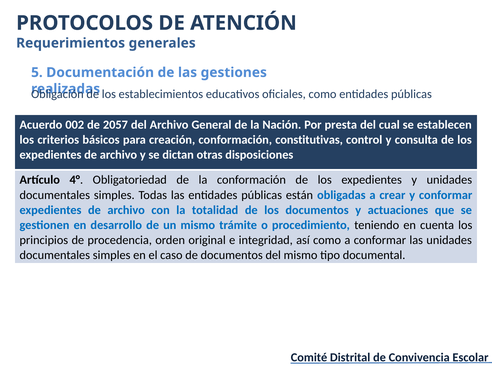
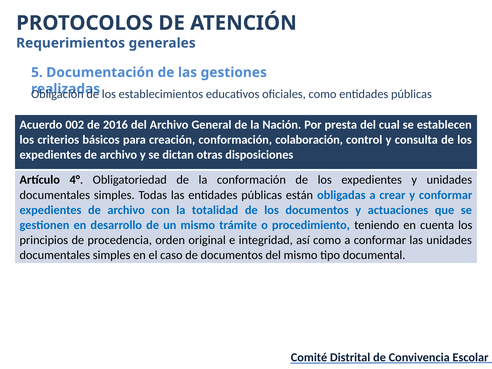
2057: 2057 -> 2016
constitutivas: constitutivas -> colaboración
